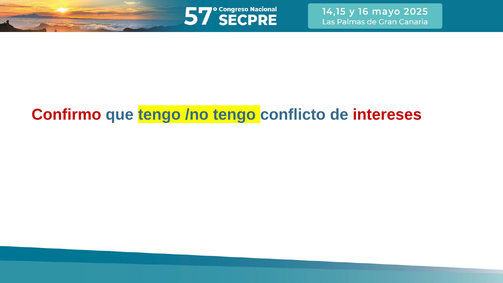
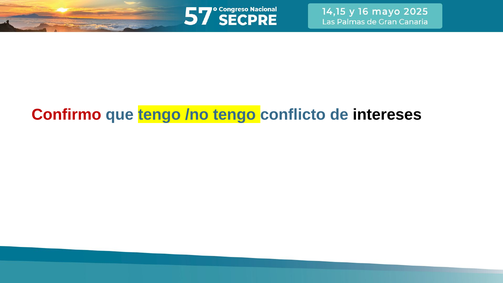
intereses colour: red -> black
